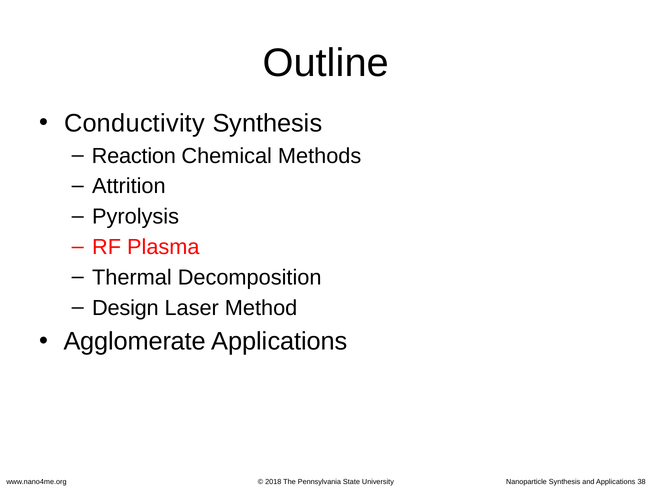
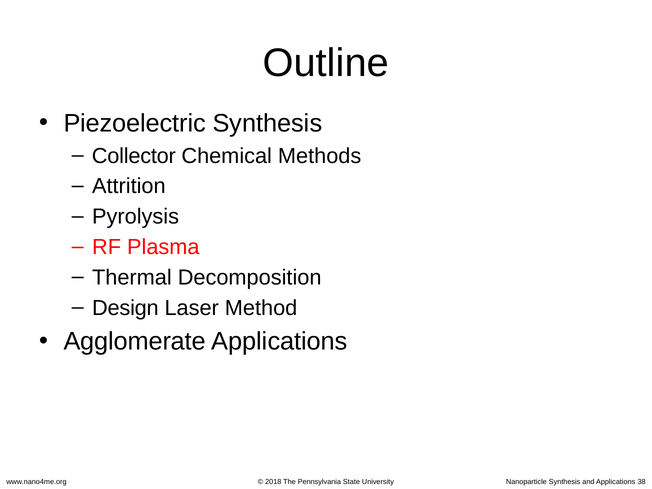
Conductivity: Conductivity -> Piezoelectric
Reaction: Reaction -> Collector
